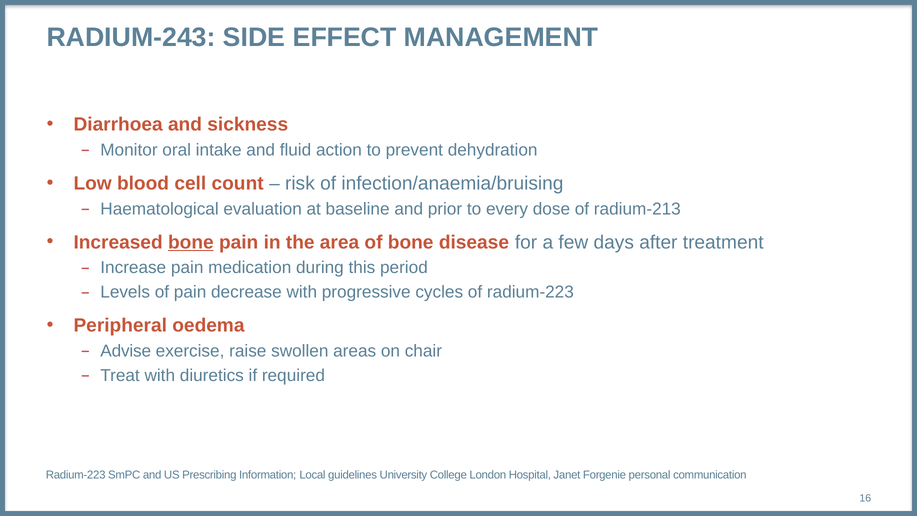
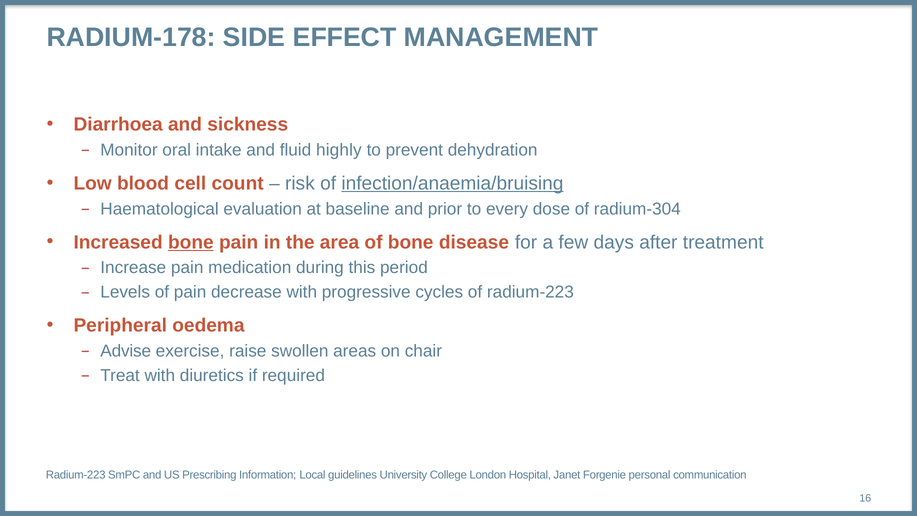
RADIUM-243: RADIUM-243 -> RADIUM-178
action: action -> highly
infection/anaemia/bruising underline: none -> present
radium-213: radium-213 -> radium-304
